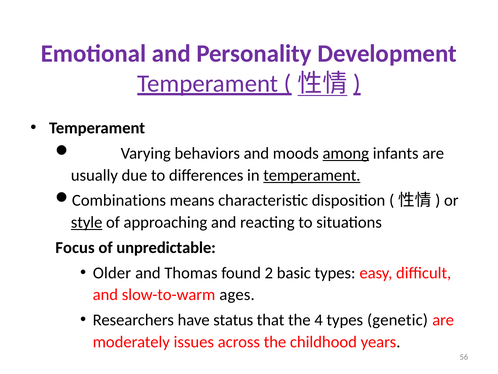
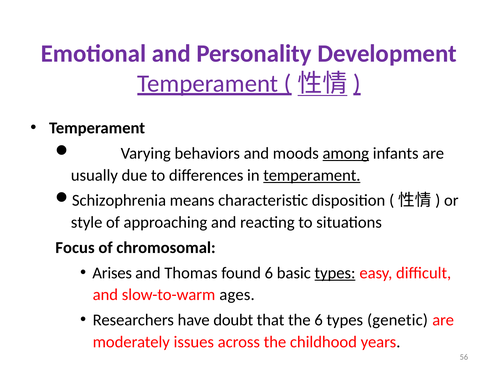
Combinations: Combinations -> Schizophrenia
style underline: present -> none
unpredictable: unpredictable -> chromosomal
Older: Older -> Arises
found 2: 2 -> 6
types at (335, 272) underline: none -> present
status: status -> doubt
the 4: 4 -> 6
